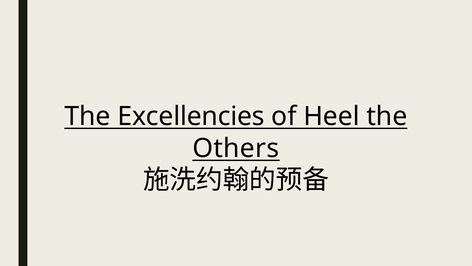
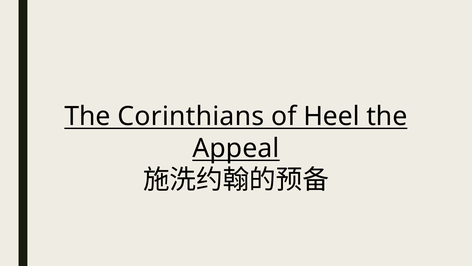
Excellencies: Excellencies -> Corinthians
Others: Others -> Appeal
